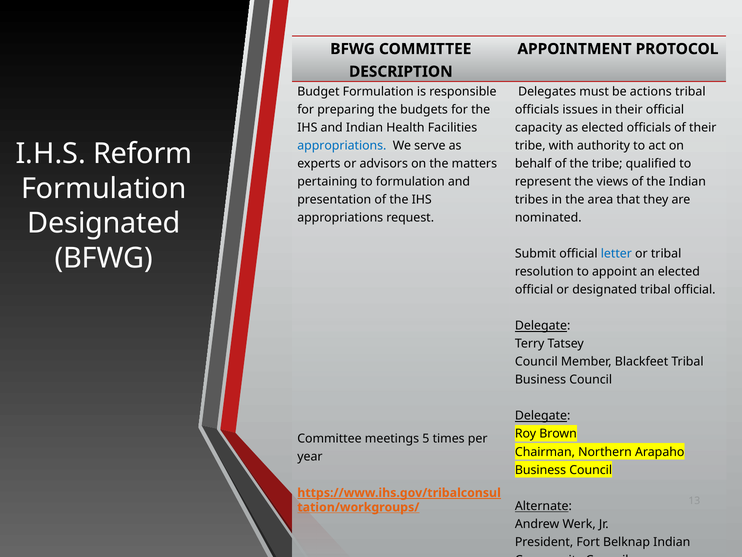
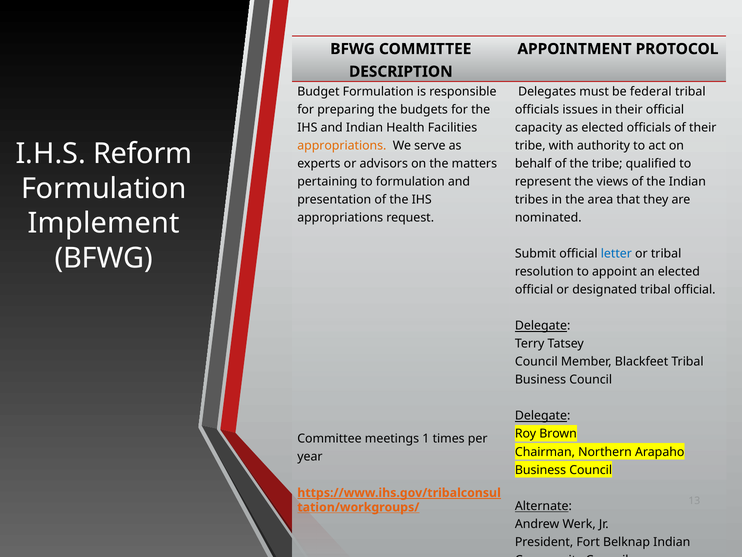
actions: actions -> federal
appropriations at (342, 146) colour: blue -> orange
Designated at (104, 223): Designated -> Implement
5: 5 -> 1
